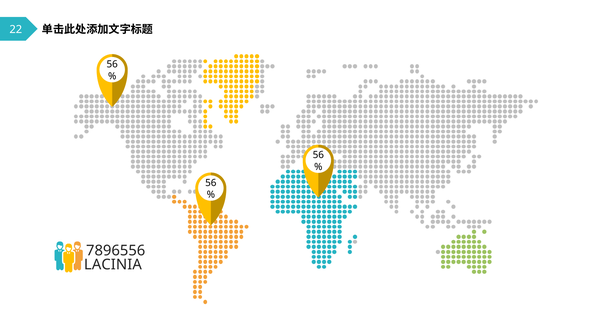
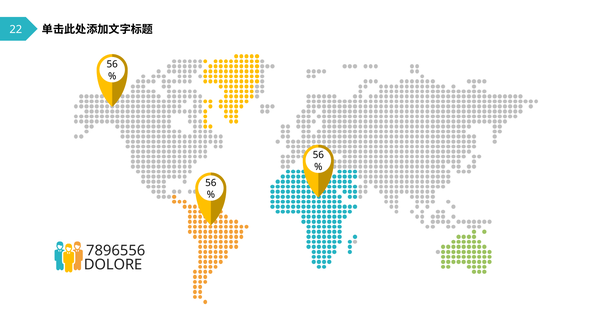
LACINIA: LACINIA -> DOLORE
